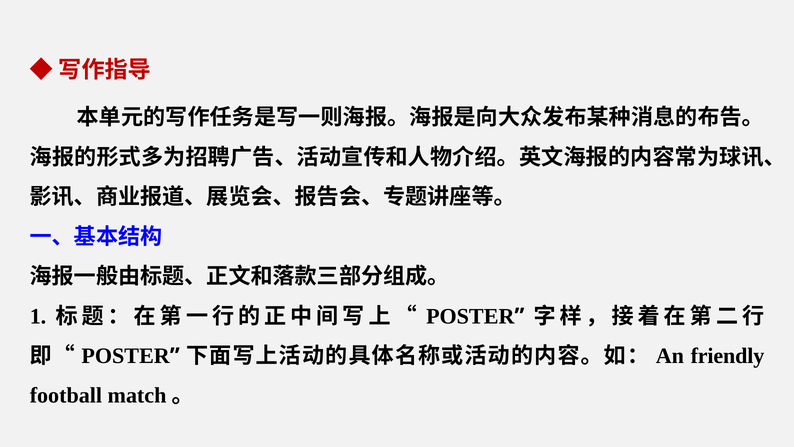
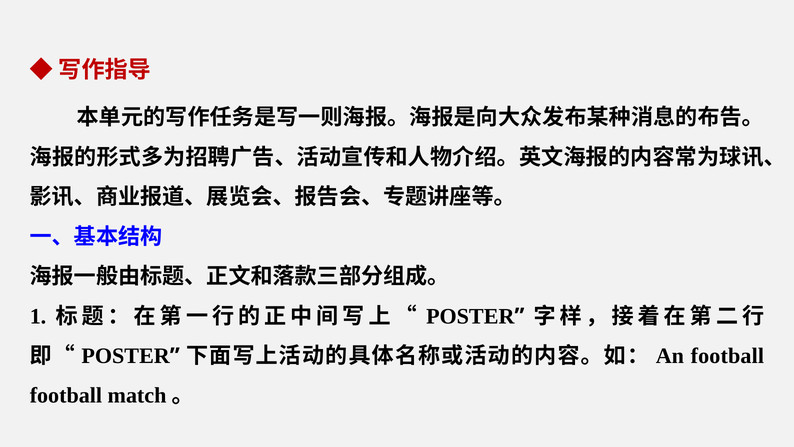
friendly at (727, 356): friendly -> football
